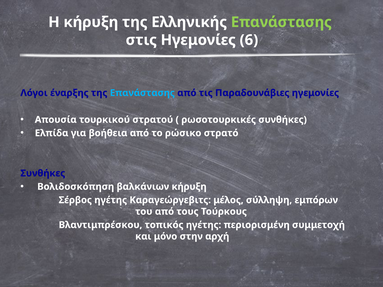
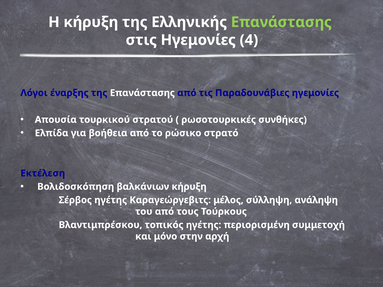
6: 6 -> 4
Επανάστασης at (142, 93) colour: light blue -> white
Συνθήκες at (43, 173): Συνθήκες -> Εκτέλεση
εμπόρων: εμπόρων -> ανάληψη
